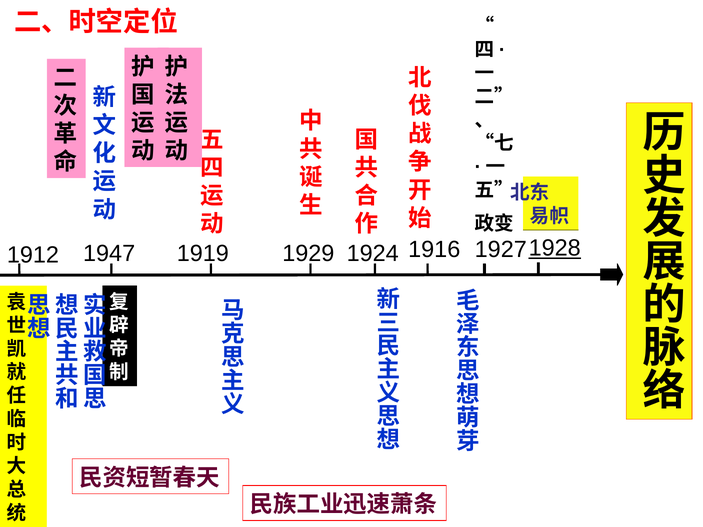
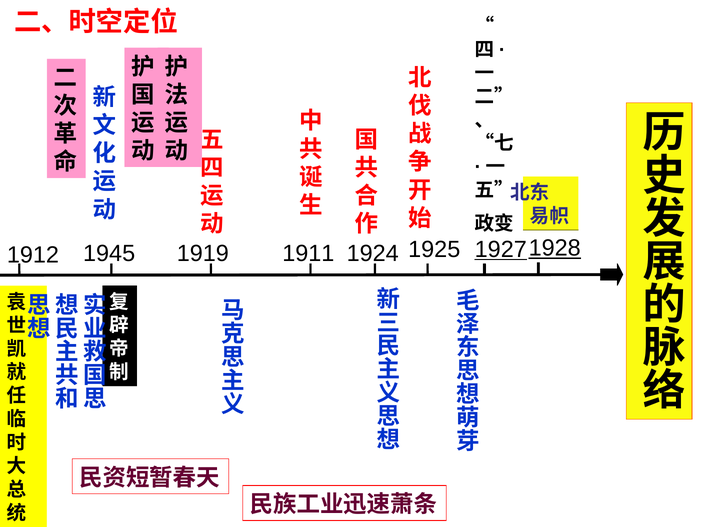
1916: 1916 -> 1925
1927 underline: none -> present
1929: 1929 -> 1911
1947: 1947 -> 1945
